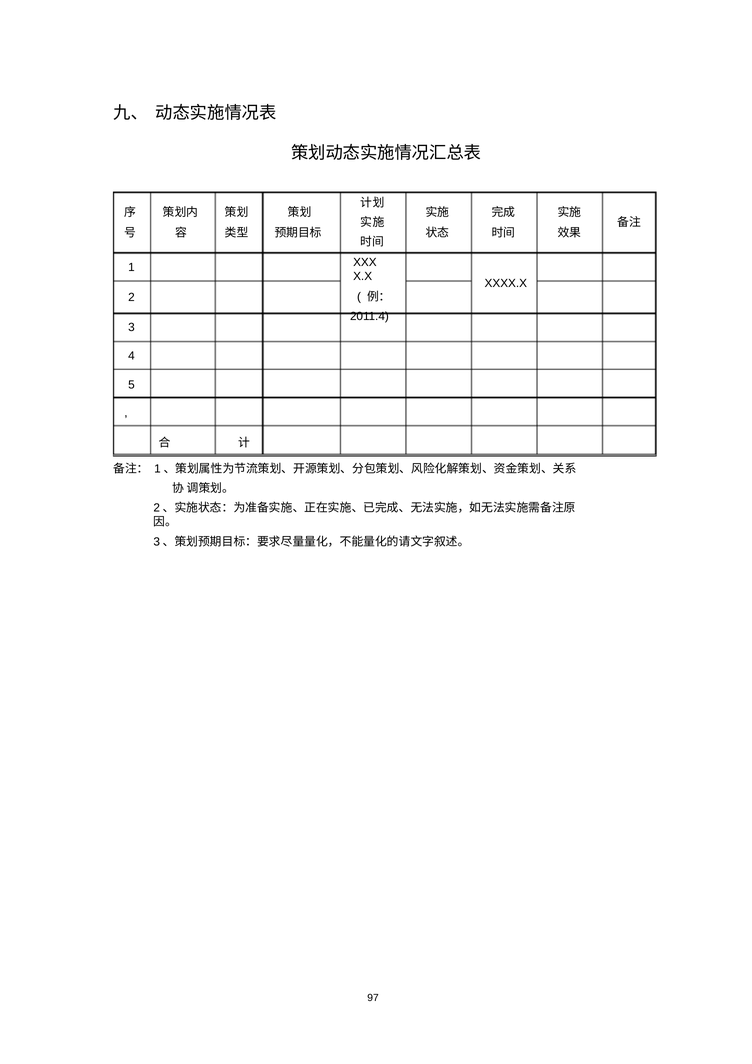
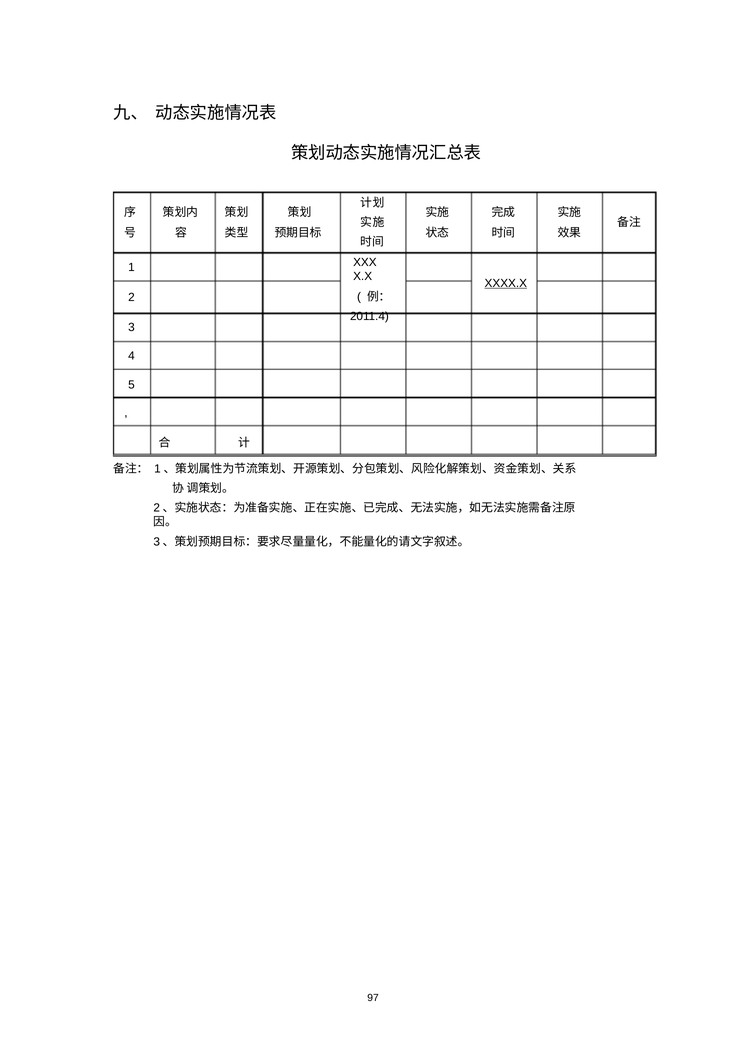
XXXX.X underline: none -> present
